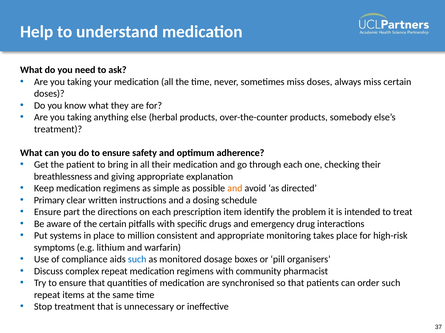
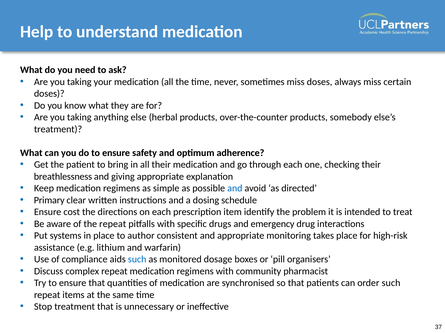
and at (235, 189) colour: orange -> blue
part: part -> cost
the certain: certain -> repeat
million: million -> author
symptoms: symptoms -> assistance
